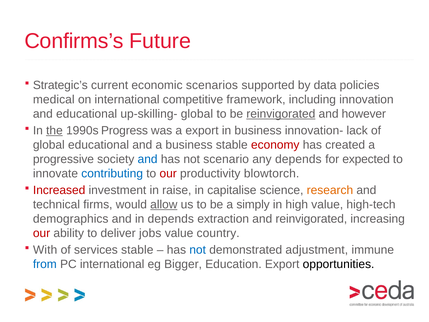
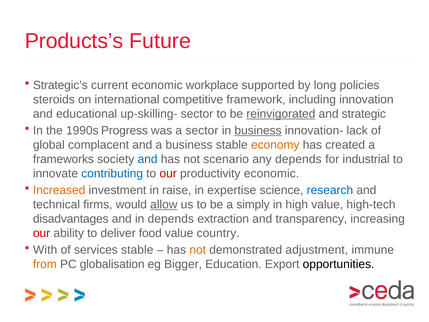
Confirms’s: Confirms’s -> Products’s
scenarios: scenarios -> workplace
data: data -> long
medical: medical -> steroids
up-skilling- global: global -> sector
however: however -> strategic
the underline: present -> none
a export: export -> sector
business at (258, 131) underline: none -> present
global educational: educational -> complacent
economy colour: red -> orange
progressive: progressive -> frameworks
expected: expected -> industrial
productivity blowtorch: blowtorch -> economic
Increased colour: red -> orange
capitalise: capitalise -> expertise
research colour: orange -> blue
demographics: demographics -> disadvantages
and reinvigorated: reinvigorated -> transparency
jobs: jobs -> food
not at (198, 250) colour: blue -> orange
from colour: blue -> orange
PC international: international -> globalisation
